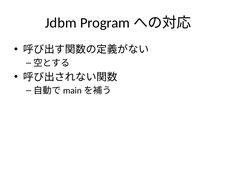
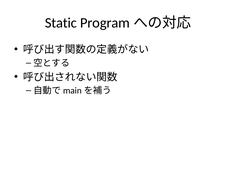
Jdbm: Jdbm -> Static
